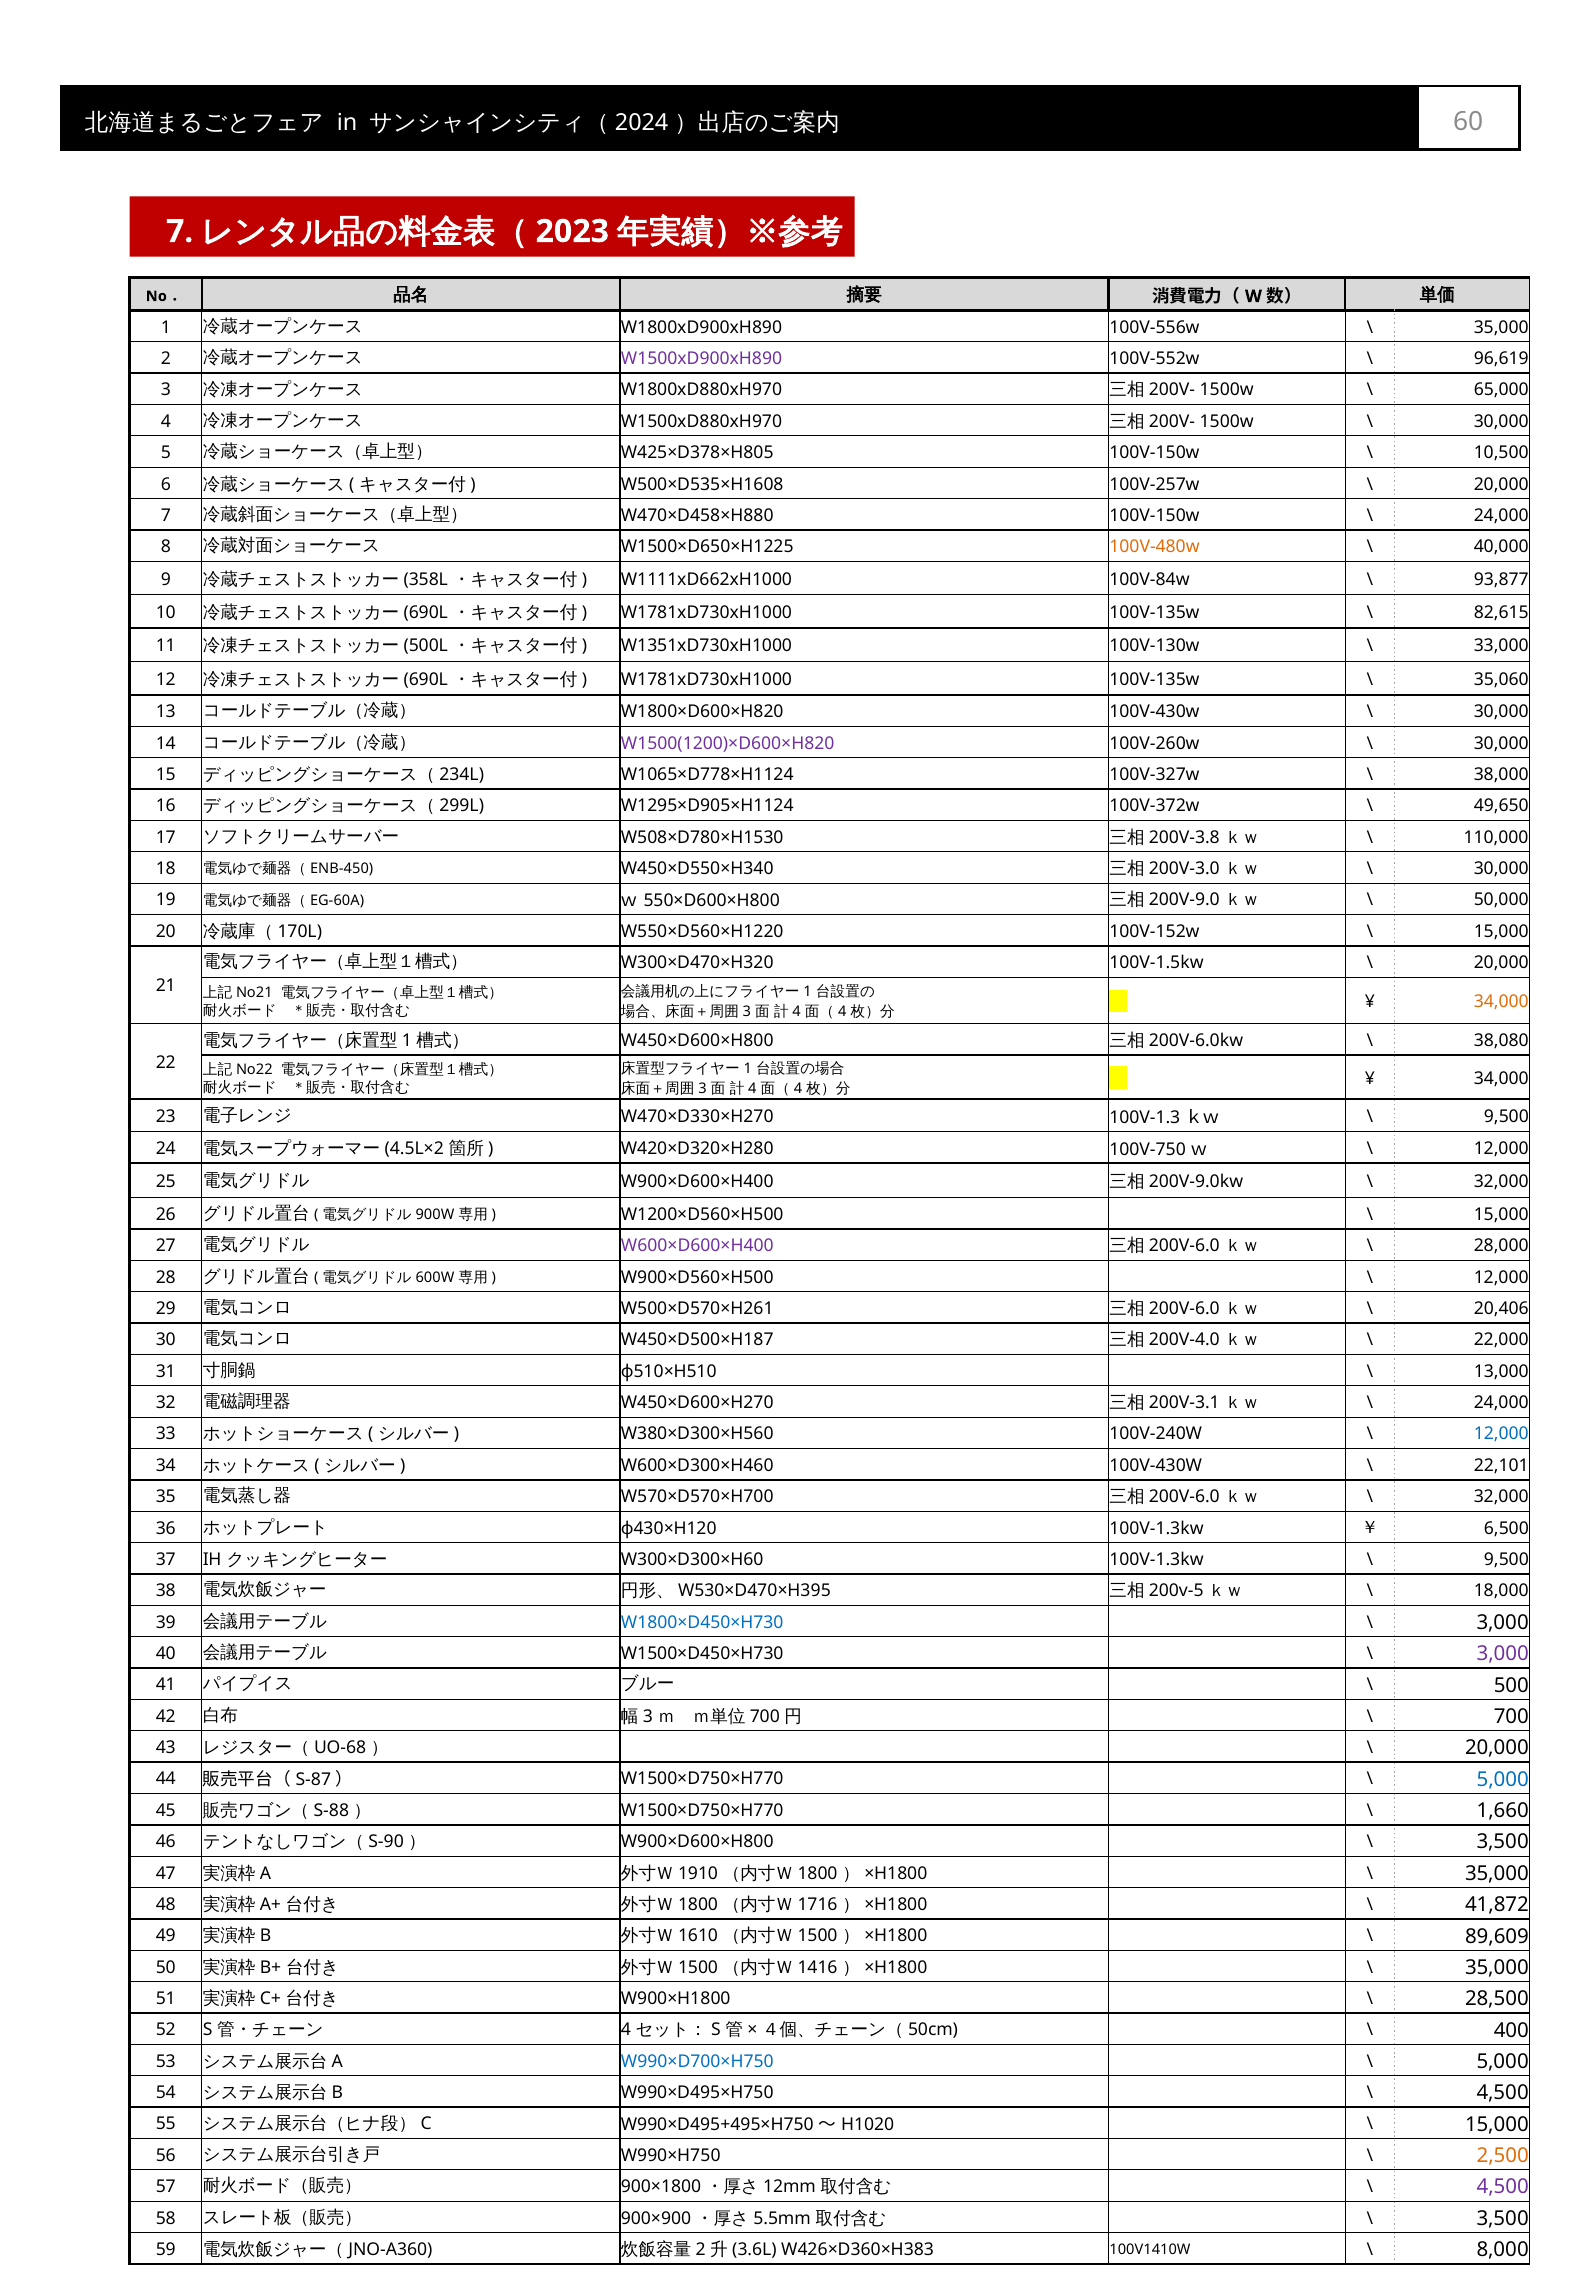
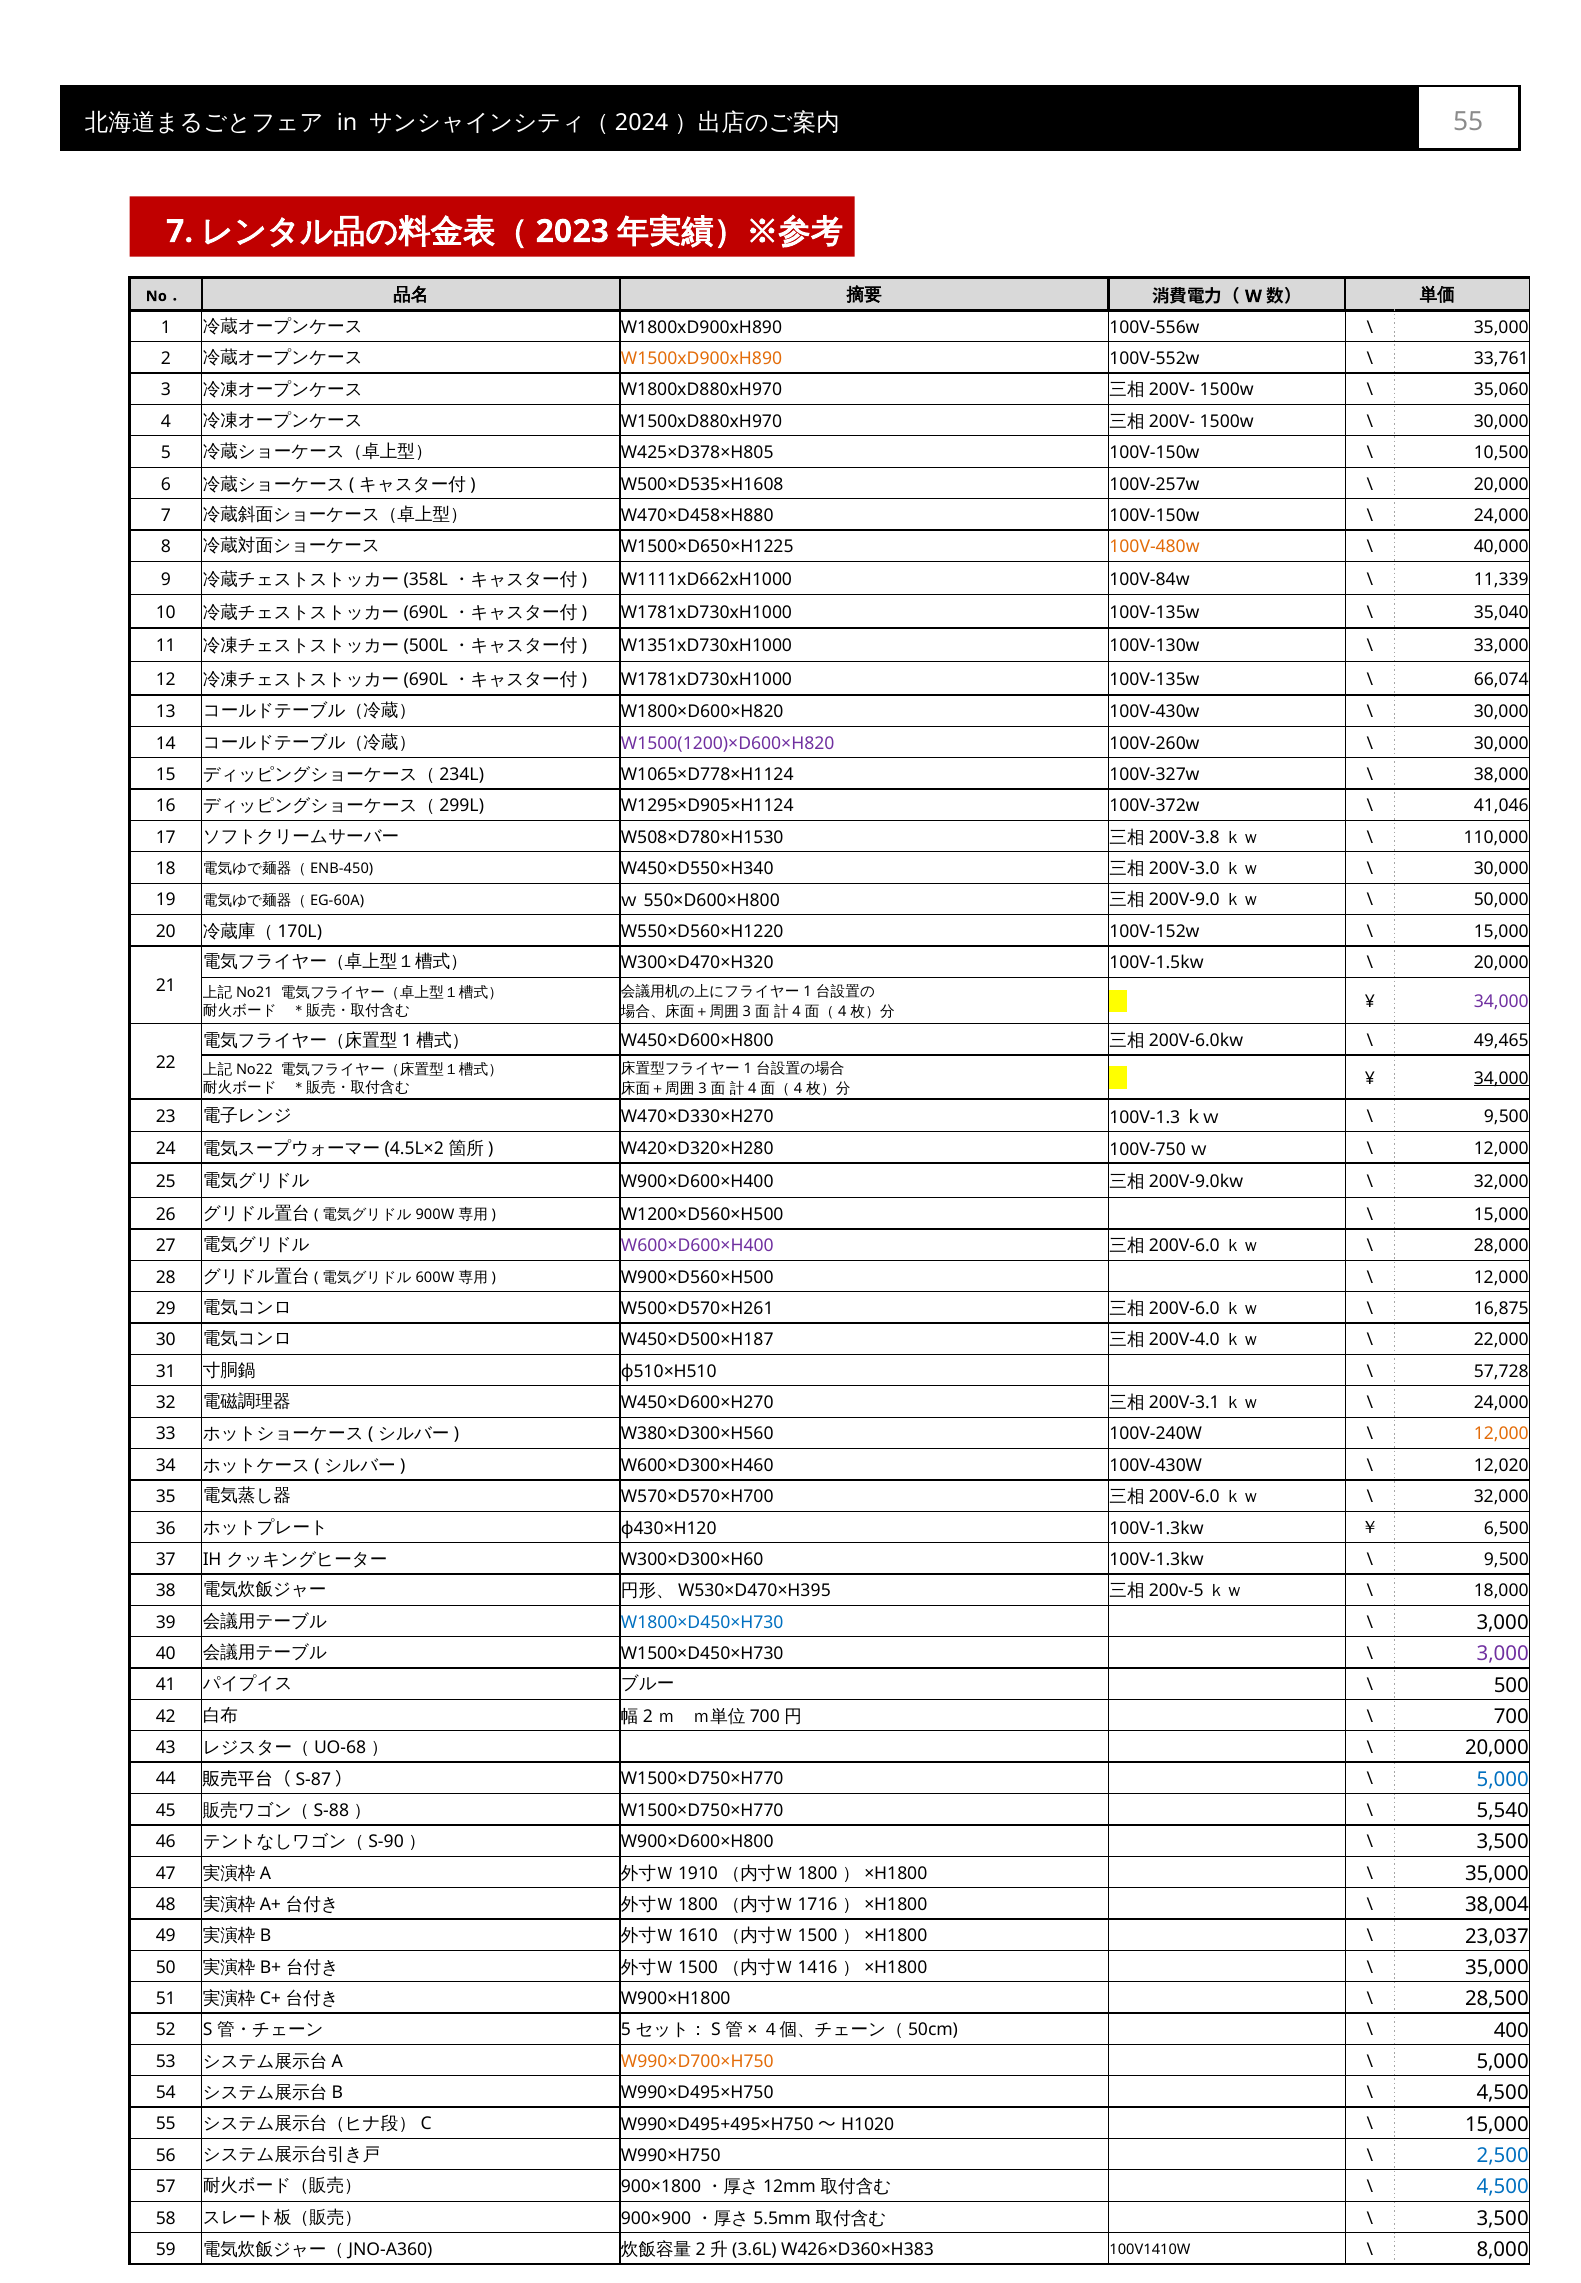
60 at (1468, 122): 60 -> 55
W1500xD900xH890 colour: purple -> orange
96,619: 96,619 -> 33,761
65,000: 65,000 -> 35,060
93,877: 93,877 -> 11,339
82,615: 82,615 -> 35,040
35,060: 35,060 -> 66,074
49,650: 49,650 -> 41,046
34,000 at (1501, 1002) colour: orange -> purple
38,080: 38,080 -> 49,465
34,000 at (1501, 1079) underline: none -> present
20,406: 20,406 -> 16,875
13,000: 13,000 -> 57,728
12,000 at (1501, 1435) colour: blue -> orange
22,101: 22,101 -> 12,020
3 at (648, 1717): 3 -> 2
1,660: 1,660 -> 5,540
41,872: 41,872 -> 38,004
89,609: 89,609 -> 23,037
4 at (626, 2031): 4 -> 5
W990×D700×H750 colour: blue -> orange
2,500 colour: orange -> blue
4,500 at (1503, 2188) colour: purple -> blue
